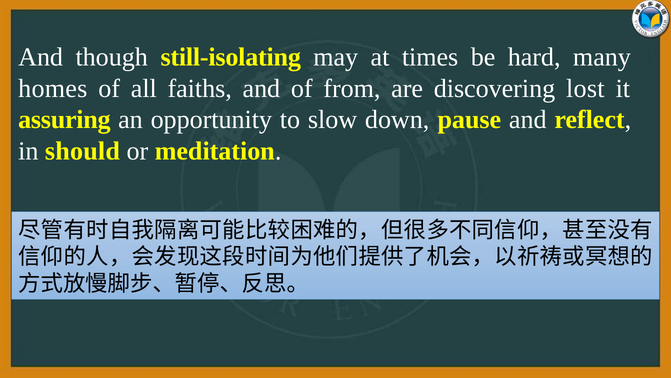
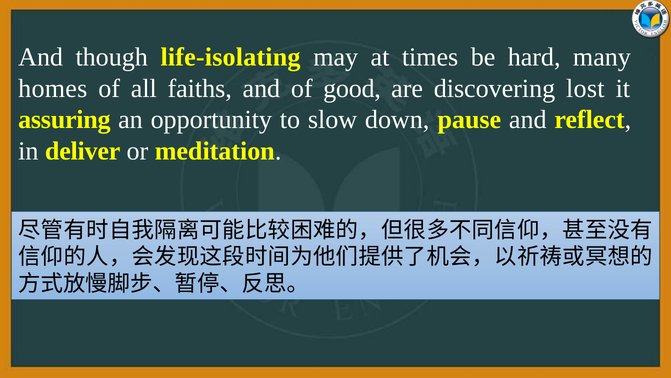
still-isolating: still-isolating -> life-isolating
from: from -> good
should: should -> deliver
